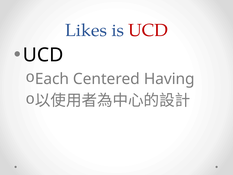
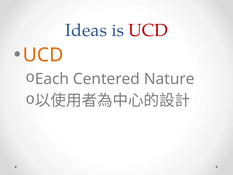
Likes: Likes -> Ideas
UCD at (43, 55) colour: black -> orange
Having: Having -> Nature
